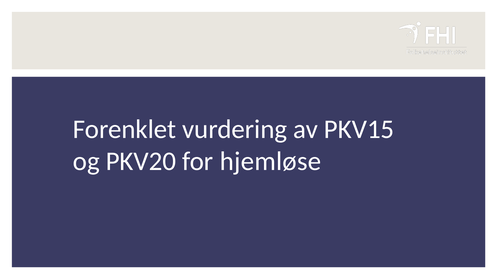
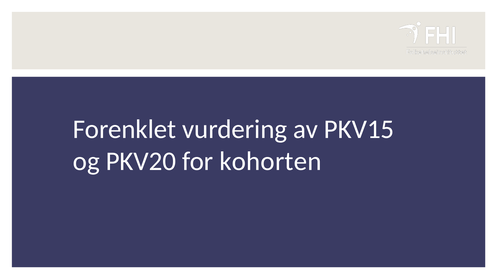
hjemløse: hjemløse -> kohorten
